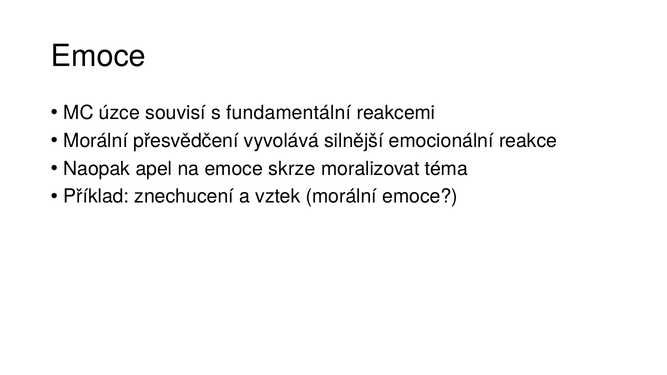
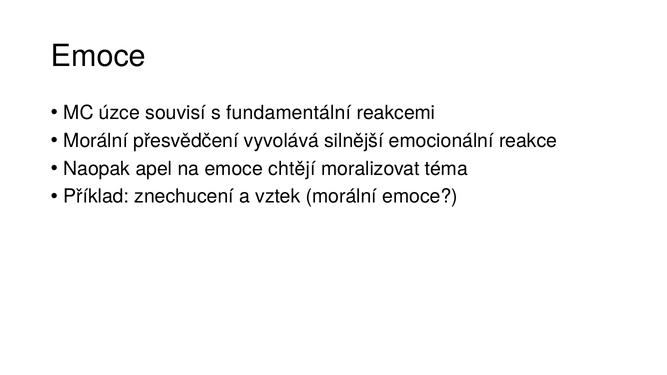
skrze: skrze -> chtějí
